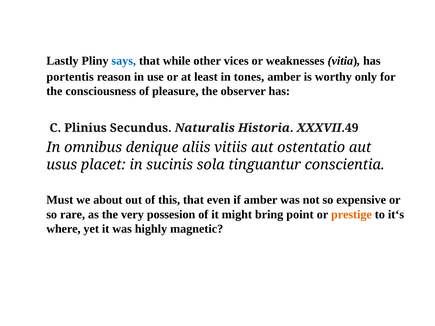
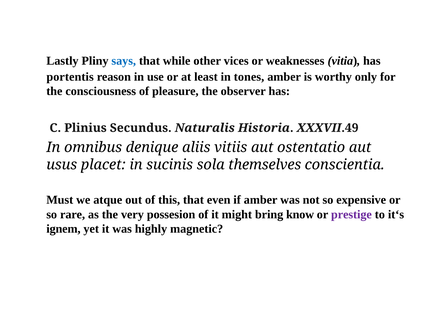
tinguantur: tinguantur -> themselves
about: about -> atque
point: point -> know
prestige colour: orange -> purple
where: where -> ignem
